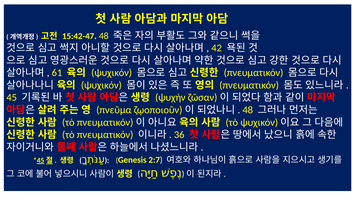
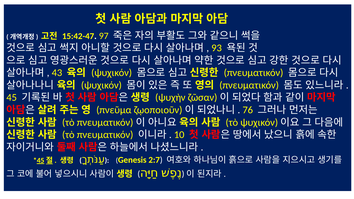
15:42-47 48: 48 -> 97
42: 42 -> 93
61: 61 -> 43
48 at (248, 110): 48 -> 76
36: 36 -> 10
